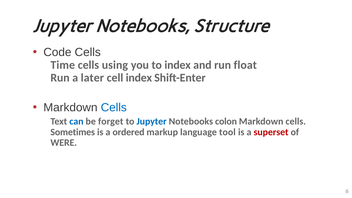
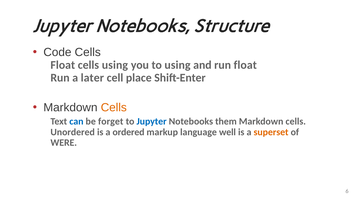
Time at (63, 65): Time -> Float
to index: index -> using
cell index: index -> place
Cells at (114, 107) colour: blue -> orange
colon: colon -> them
Sometimes: Sometimes -> Unordered
tool: tool -> well
superset colour: red -> orange
